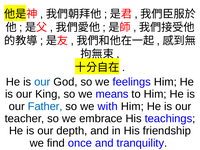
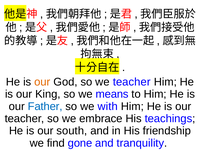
our at (42, 82) colour: blue -> orange
we feelings: feelings -> teacher
depth: depth -> south
once: once -> gone
